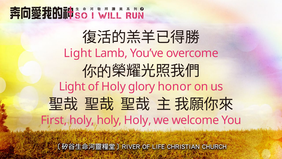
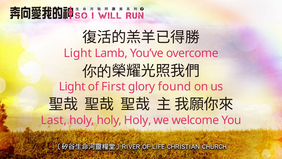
of Holy: Holy -> First
honor: honor -> found
First: First -> Last
